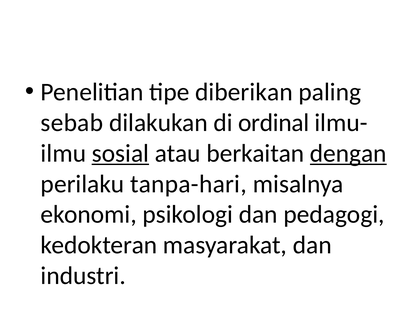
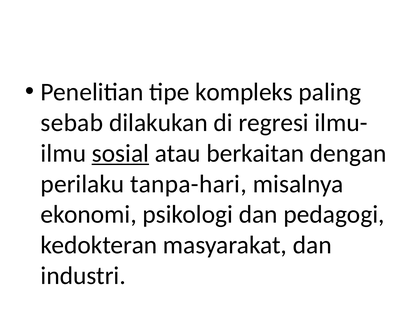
diberikan: diberikan -> kompleks
ordinal: ordinal -> regresi
dengan underline: present -> none
